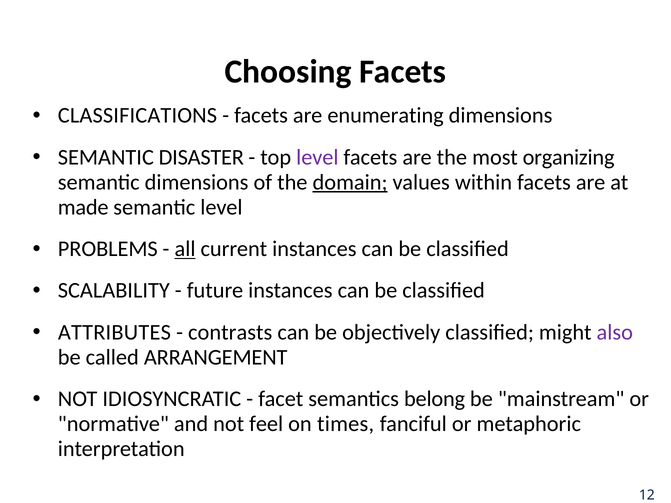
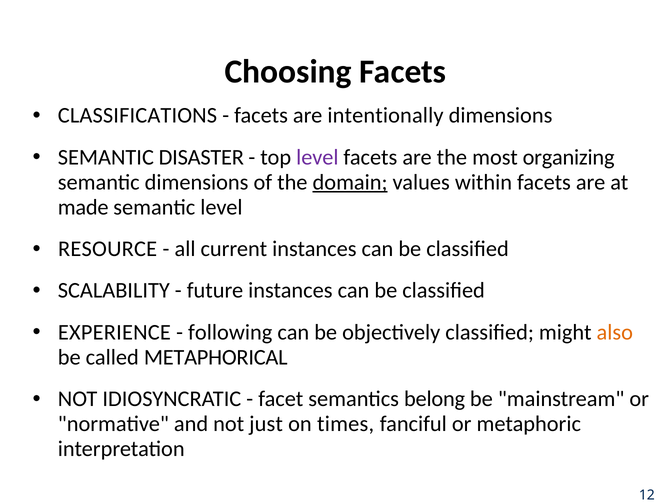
enumerating: enumerating -> intentionally
PROBLEMS: PROBLEMS -> RESOURCE
all underline: present -> none
ATTRIBUTES: ATTRIBUTES -> EXPERIENCE
contrasts: contrasts -> following
also colour: purple -> orange
ARRANGEMENT: ARRANGEMENT -> METAPHORICAL
feel: feel -> just
